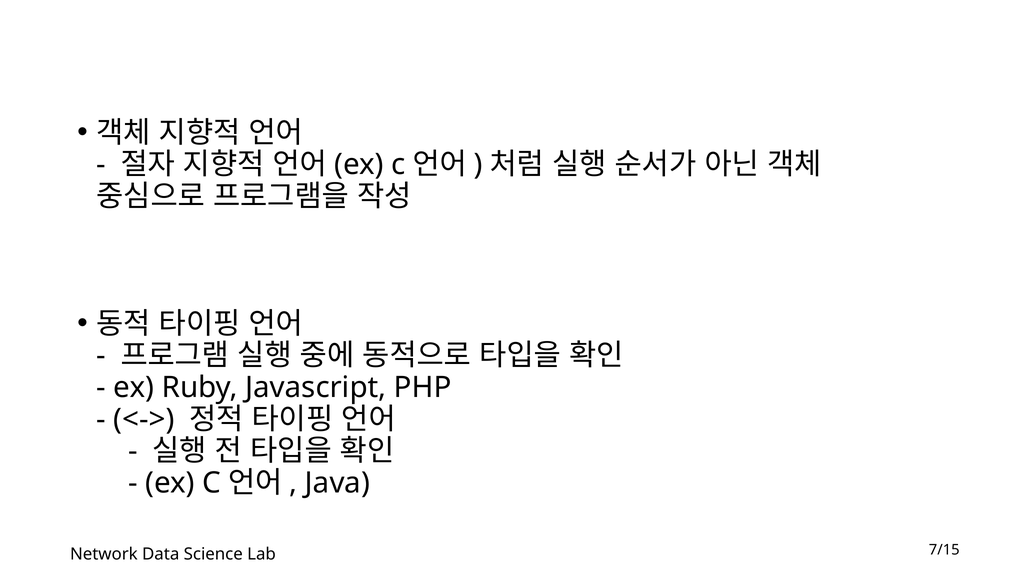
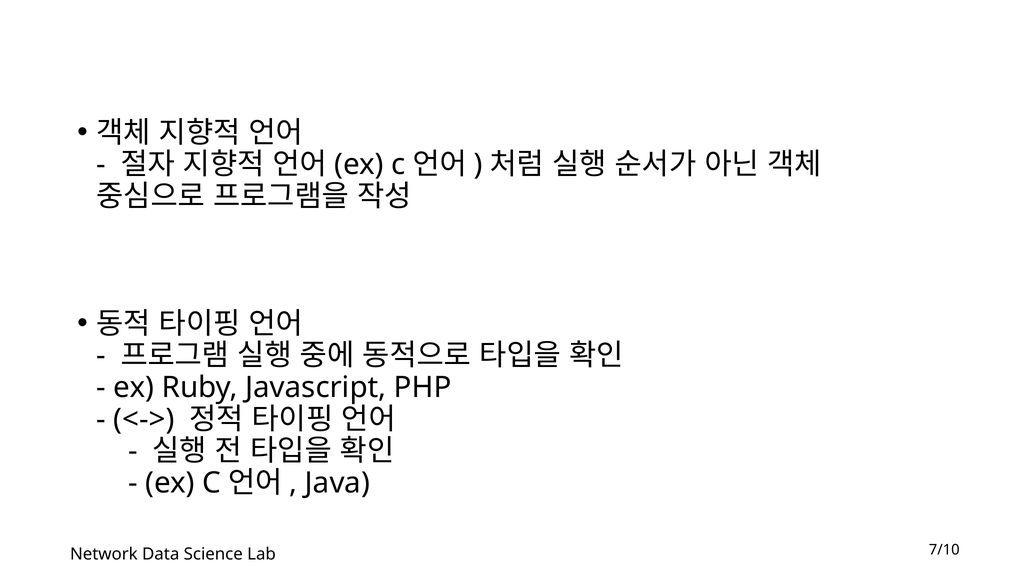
7/15: 7/15 -> 7/10
